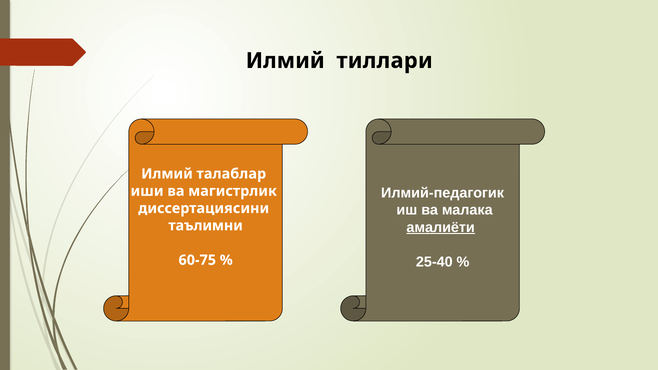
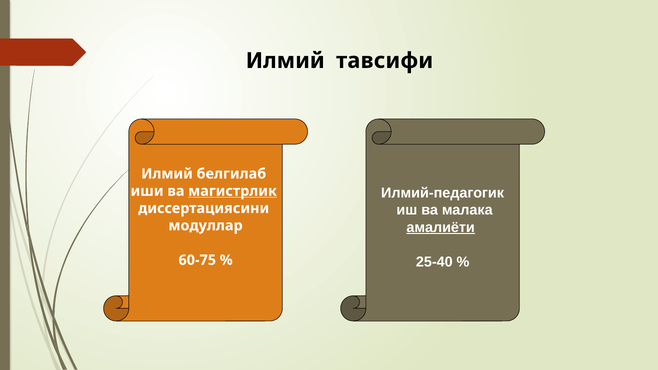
тиллари: тиллари -> тавсифи
талаблар: талаблар -> белгилаб
магистрлик underline: none -> present
таълимни: таълимни -> модуллар
